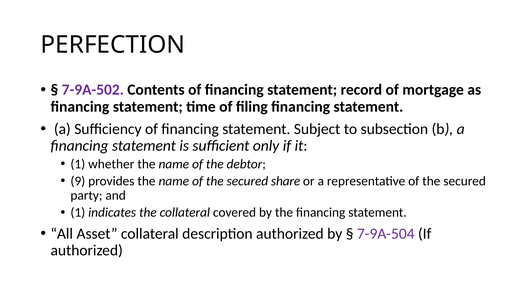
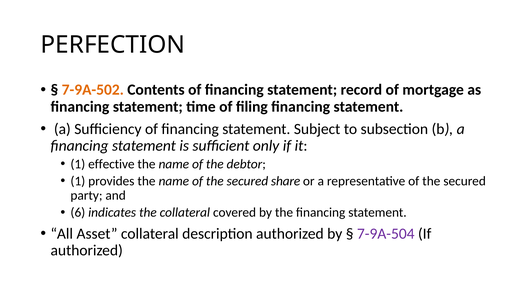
7-9A-502 colour: purple -> orange
whether: whether -> effective
9 at (78, 181): 9 -> 1
1 at (78, 213): 1 -> 6
